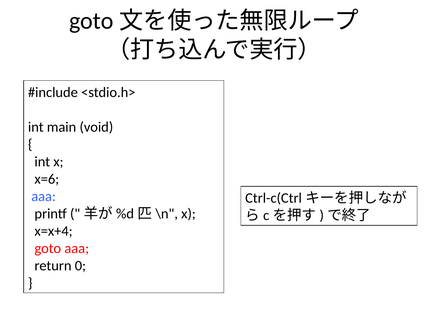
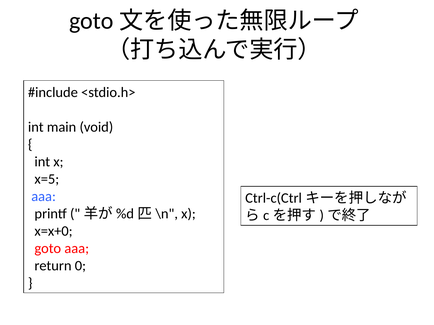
x=6: x=6 -> x=5
x=x+4: x=x+4 -> x=x+0
